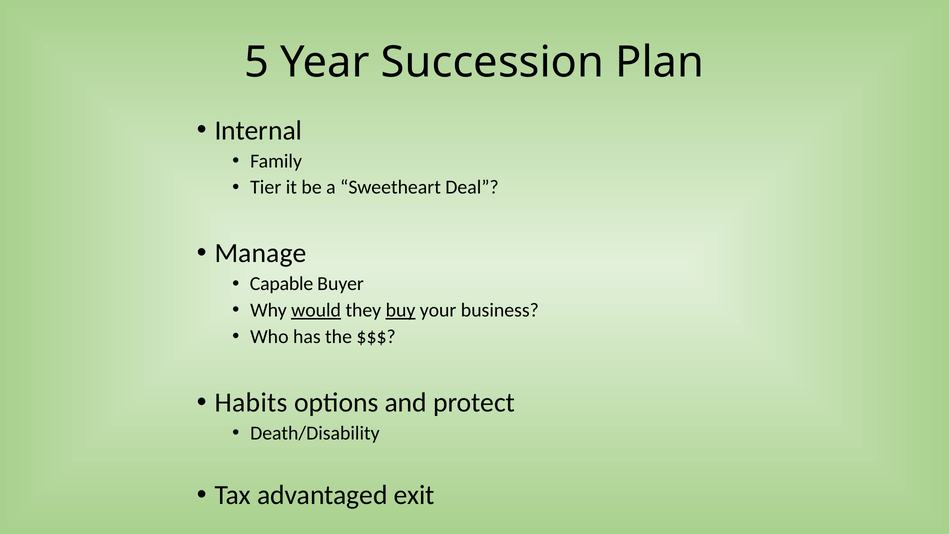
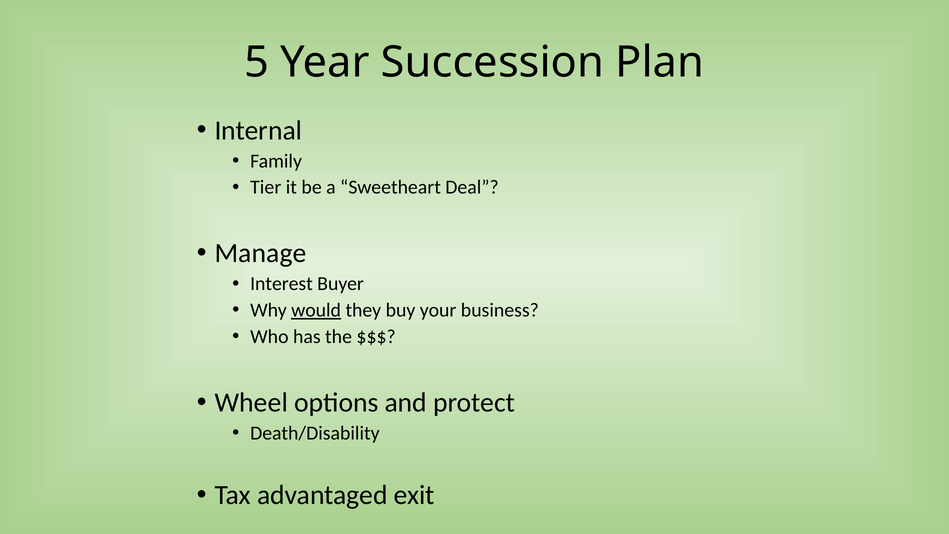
Capable: Capable -> Interest
buy underline: present -> none
Habits: Habits -> Wheel
